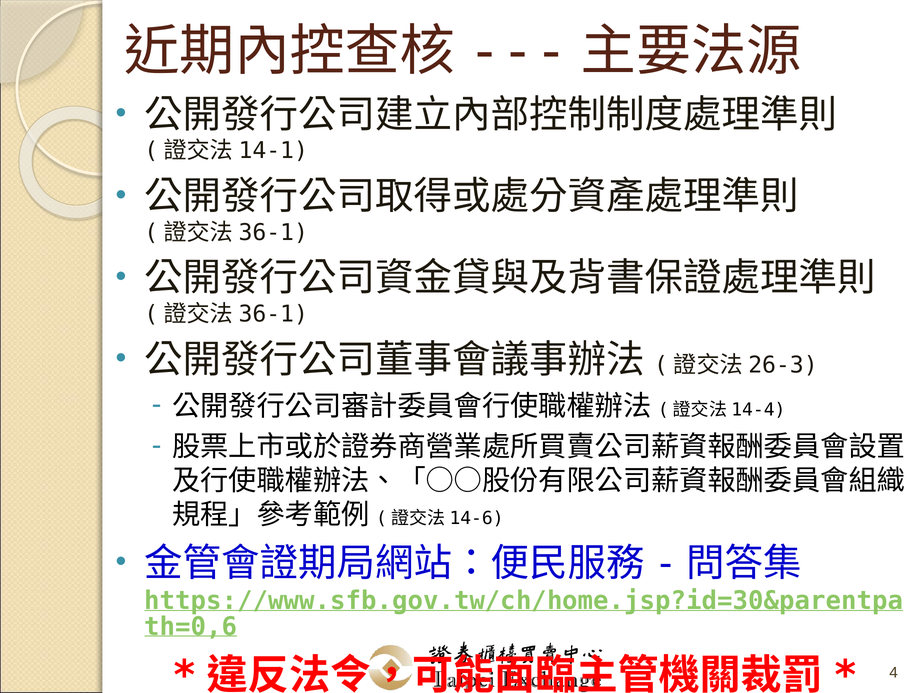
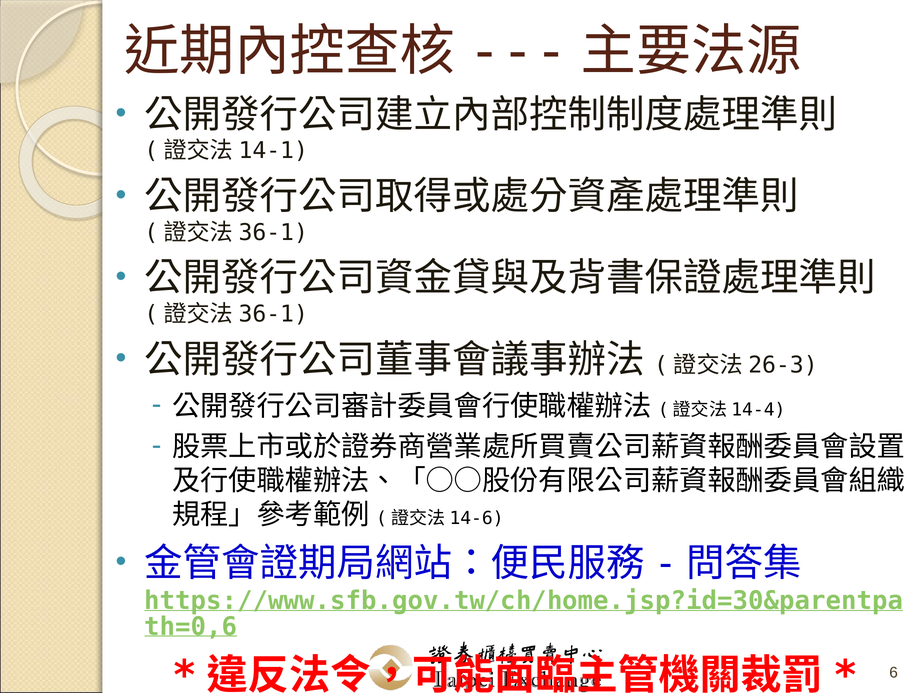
4: 4 -> 6
